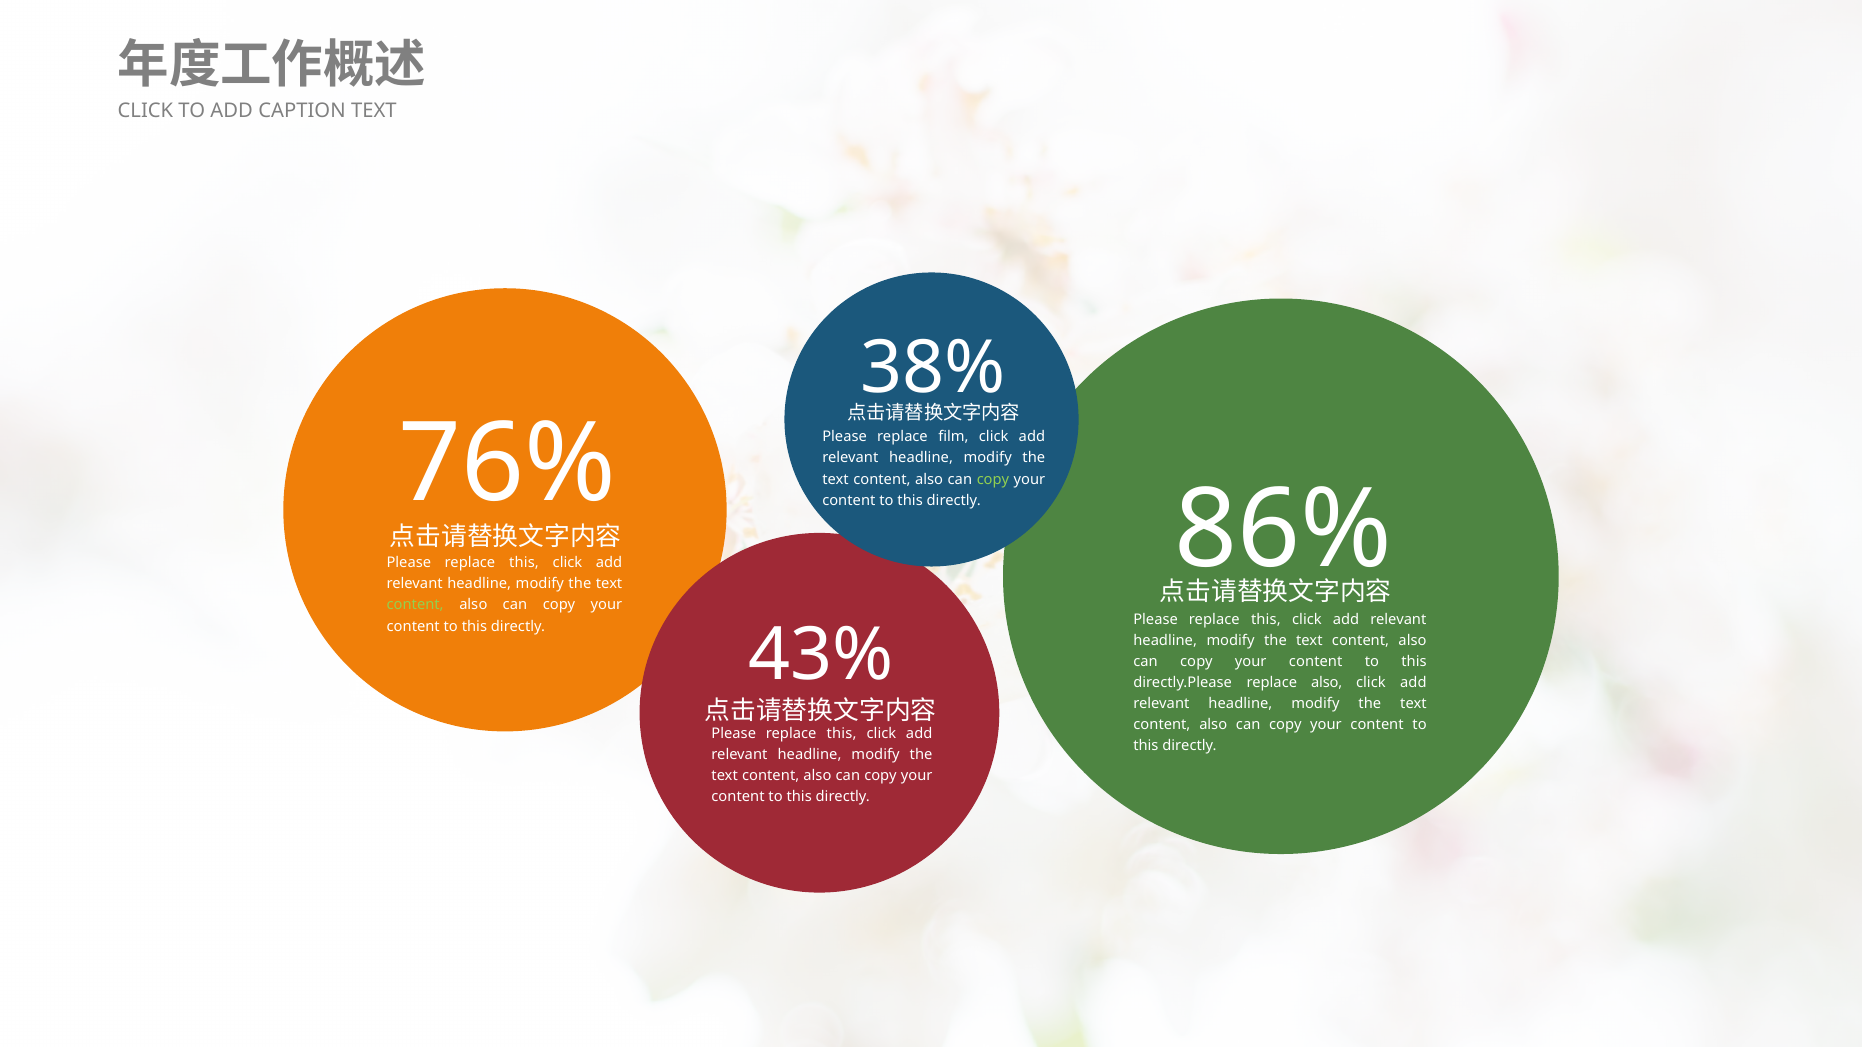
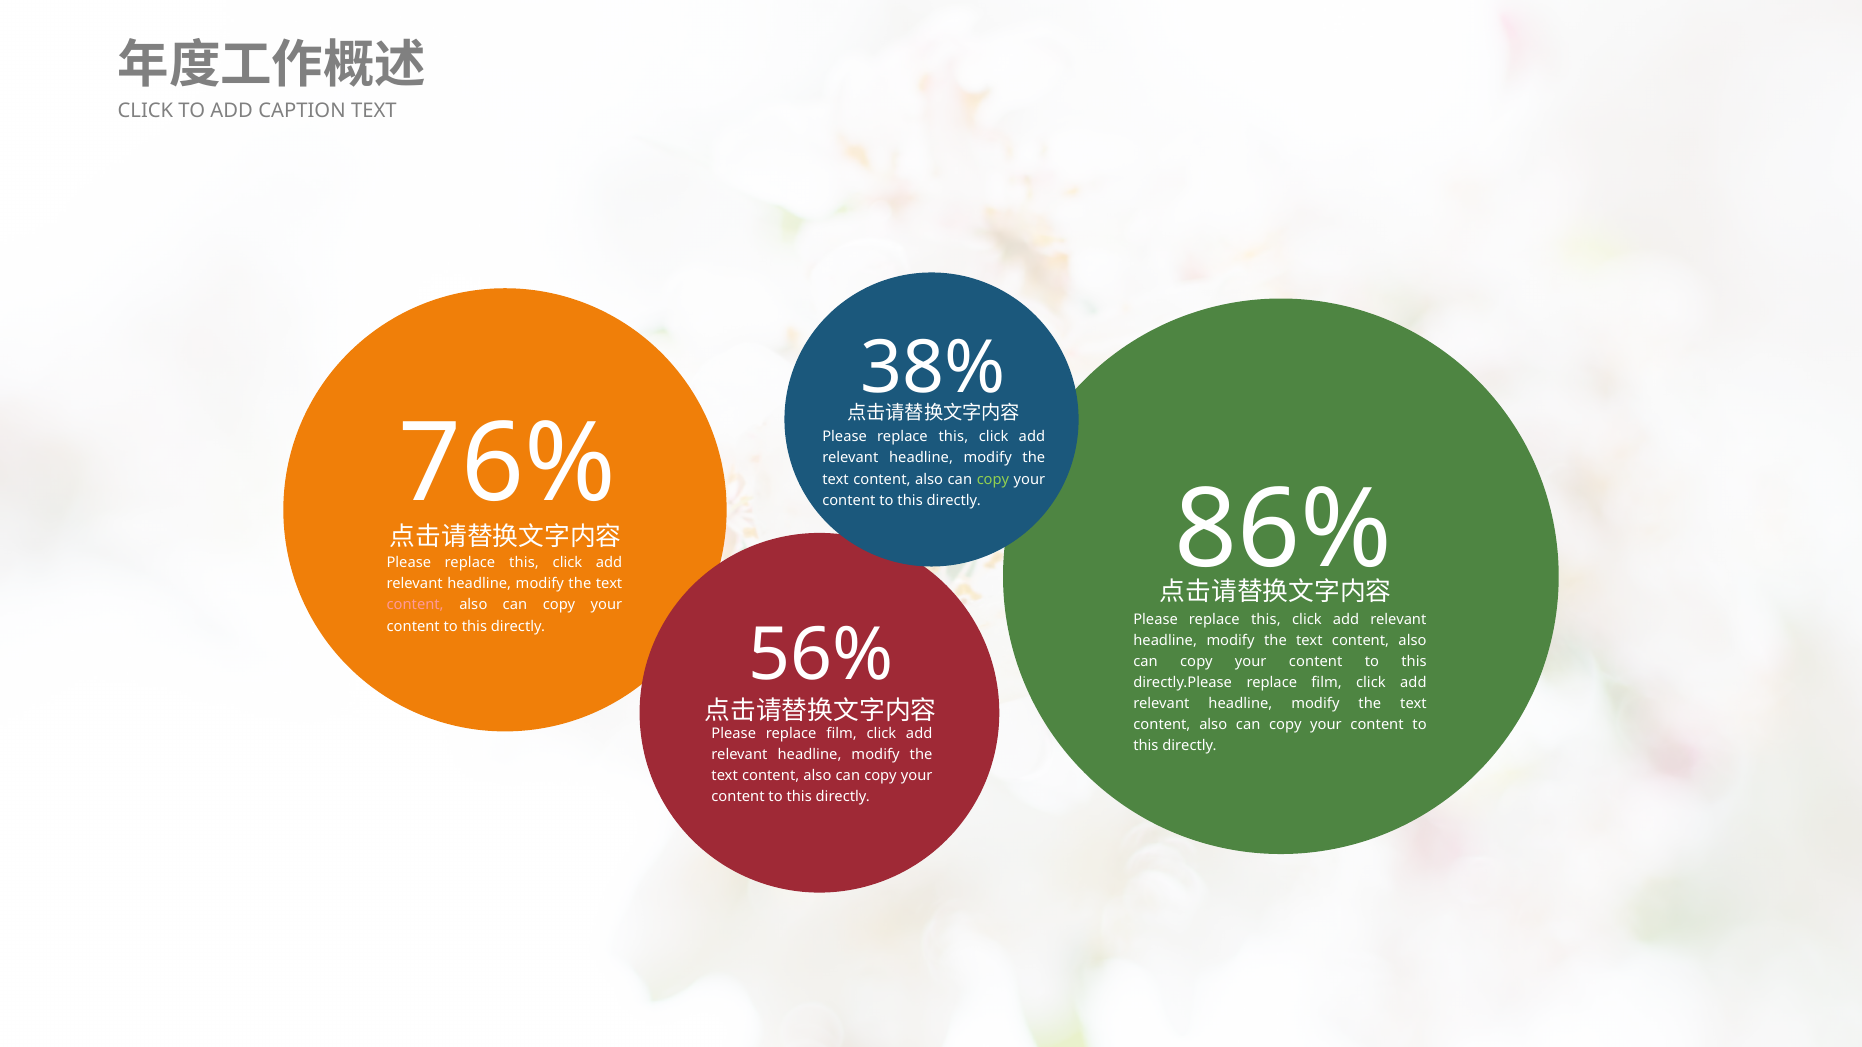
film at (953, 437): film -> this
content at (415, 605) colour: light green -> pink
43%: 43% -> 56%
directly.Please replace also: also -> film
this at (842, 733): this -> film
